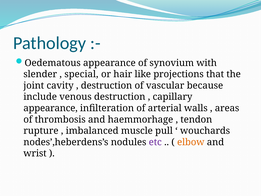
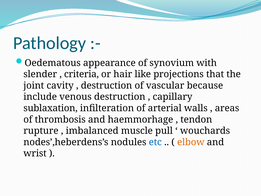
special: special -> criteria
appearance at (51, 108): appearance -> sublaxation
etc colour: purple -> blue
